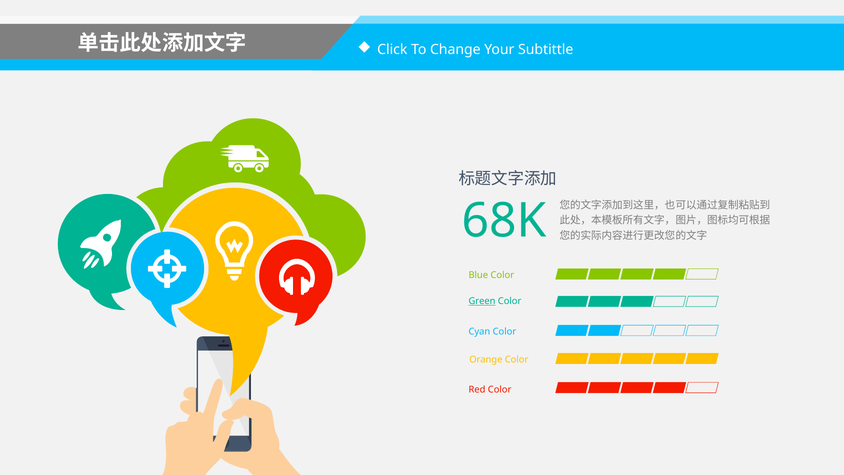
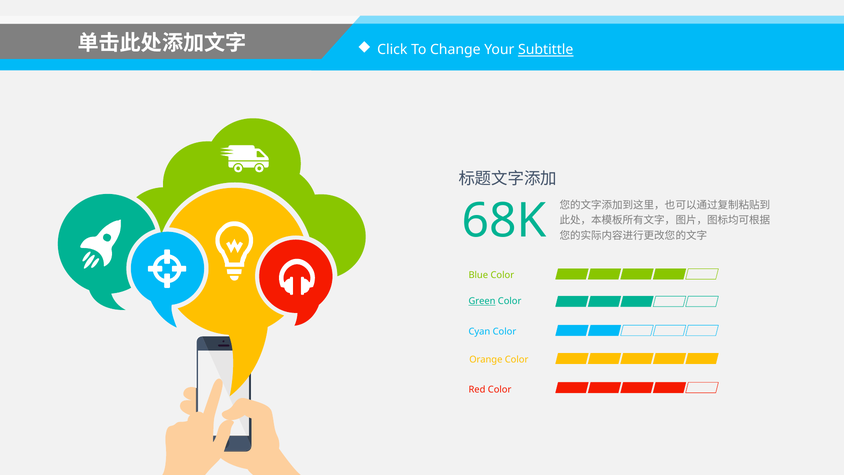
Subtittle underline: none -> present
